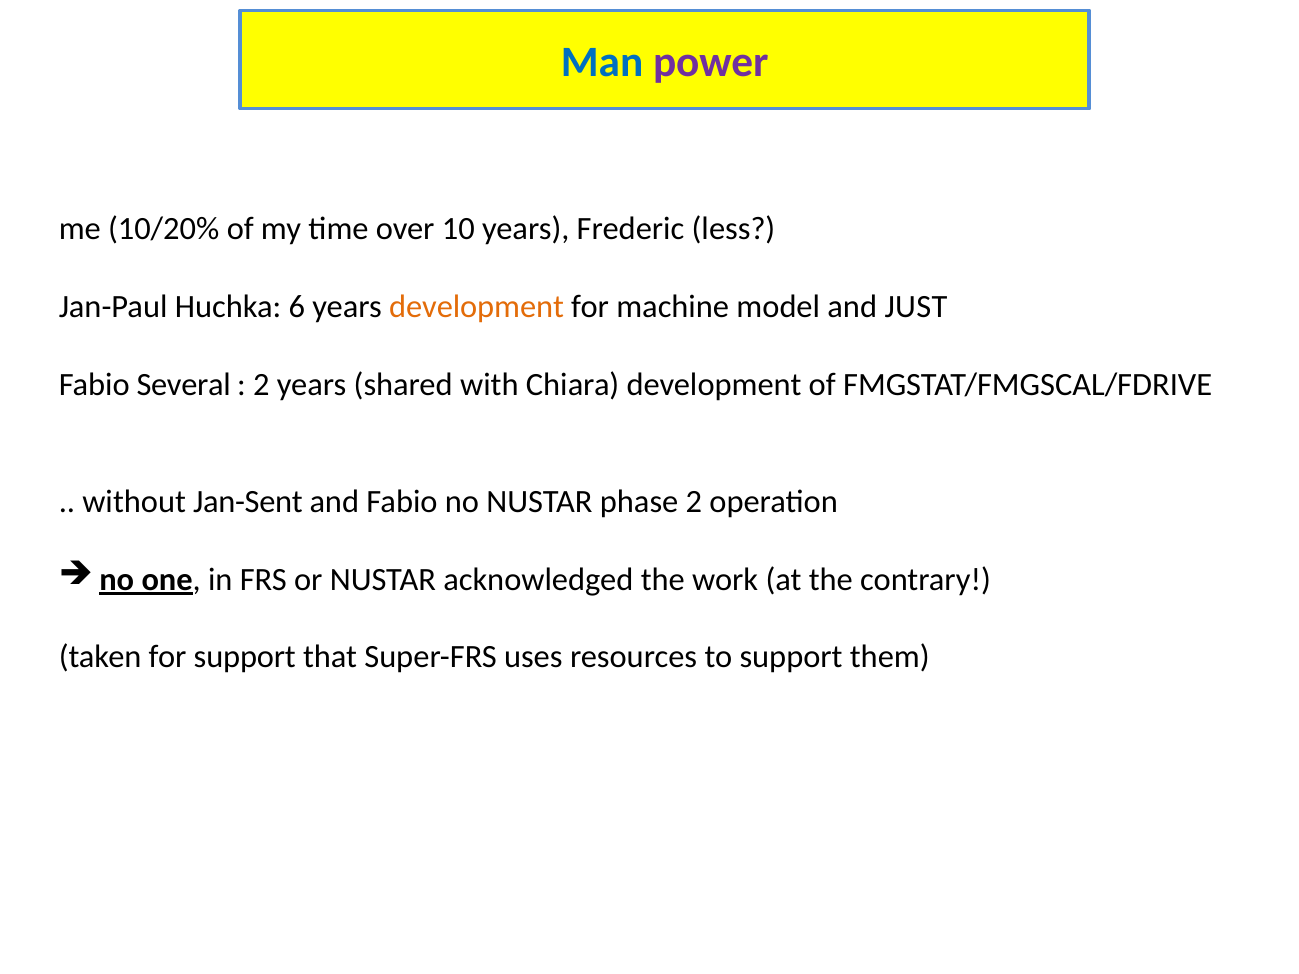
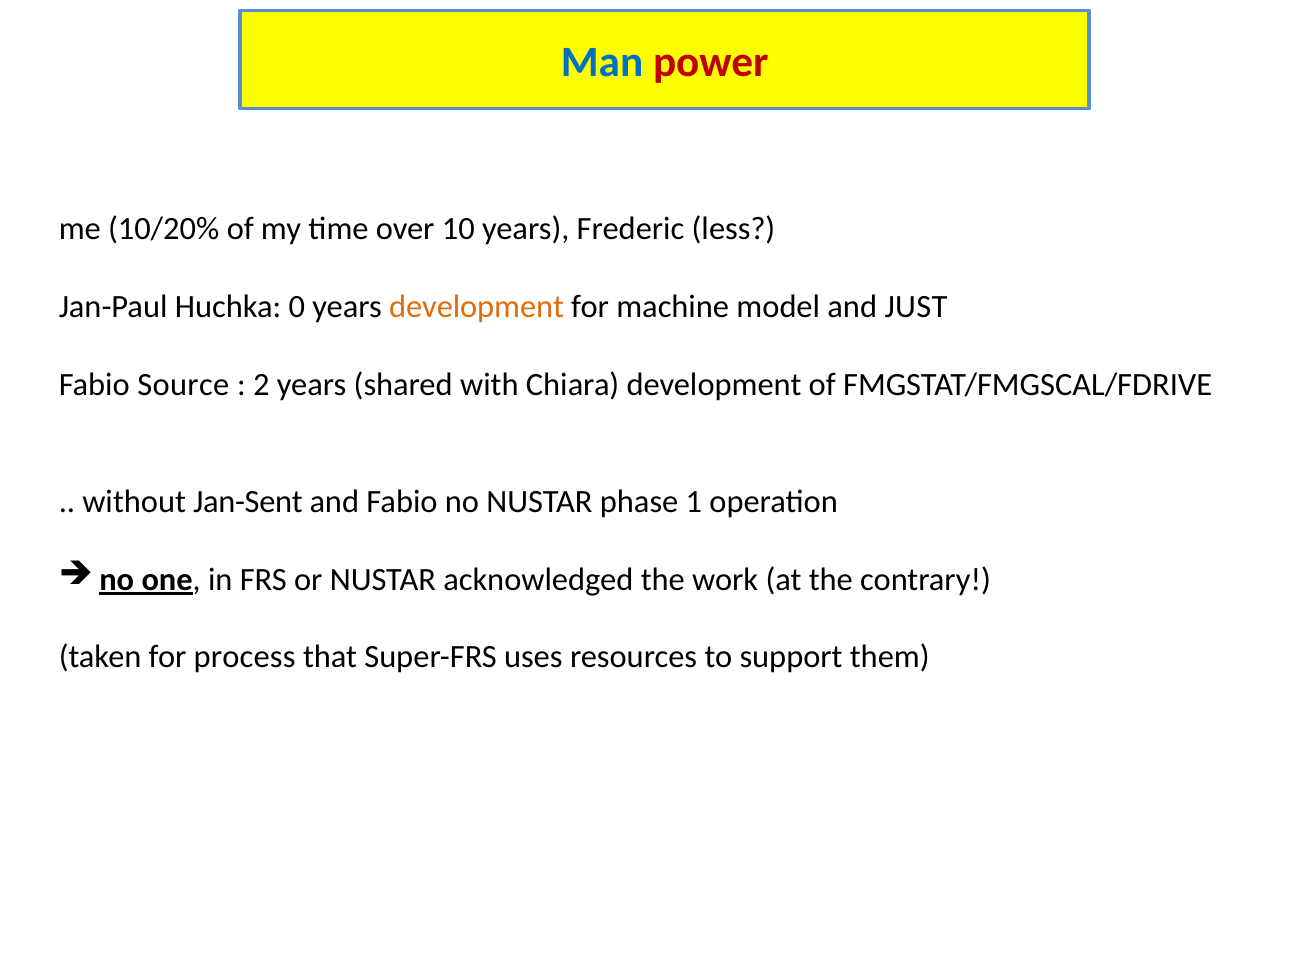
power colour: purple -> red
6: 6 -> 0
Several: Several -> Source
phase 2: 2 -> 1
for support: support -> process
